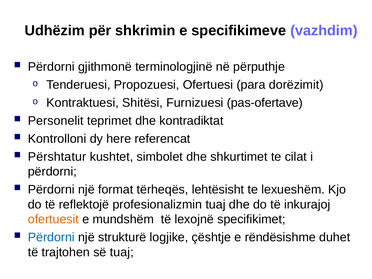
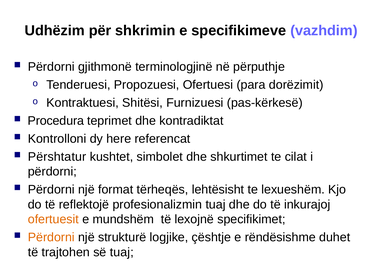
pas-ofertave: pas-ofertave -> pas-kërkesë
Personelit: Personelit -> Procedura
Përdorni at (51, 237) colour: blue -> orange
